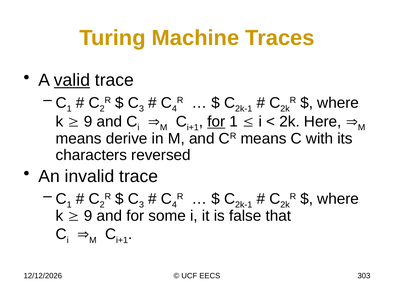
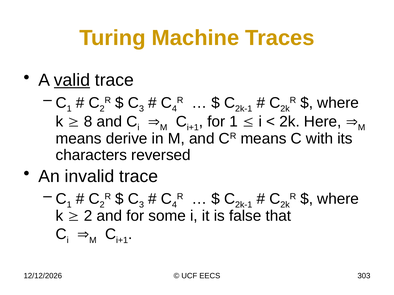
9 at (88, 122): 9 -> 8
for at (216, 122) underline: present -> none
9 at (88, 216): 9 -> 2
